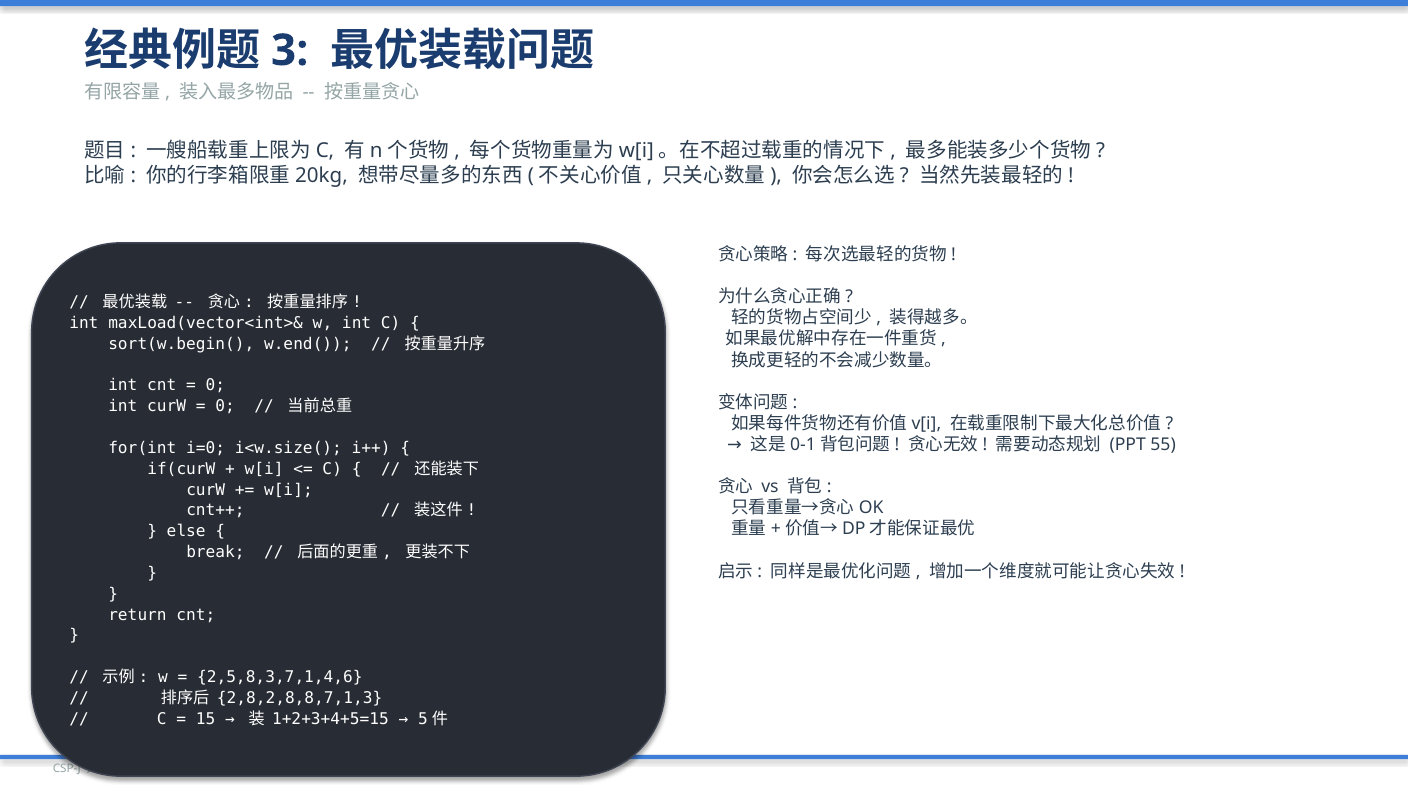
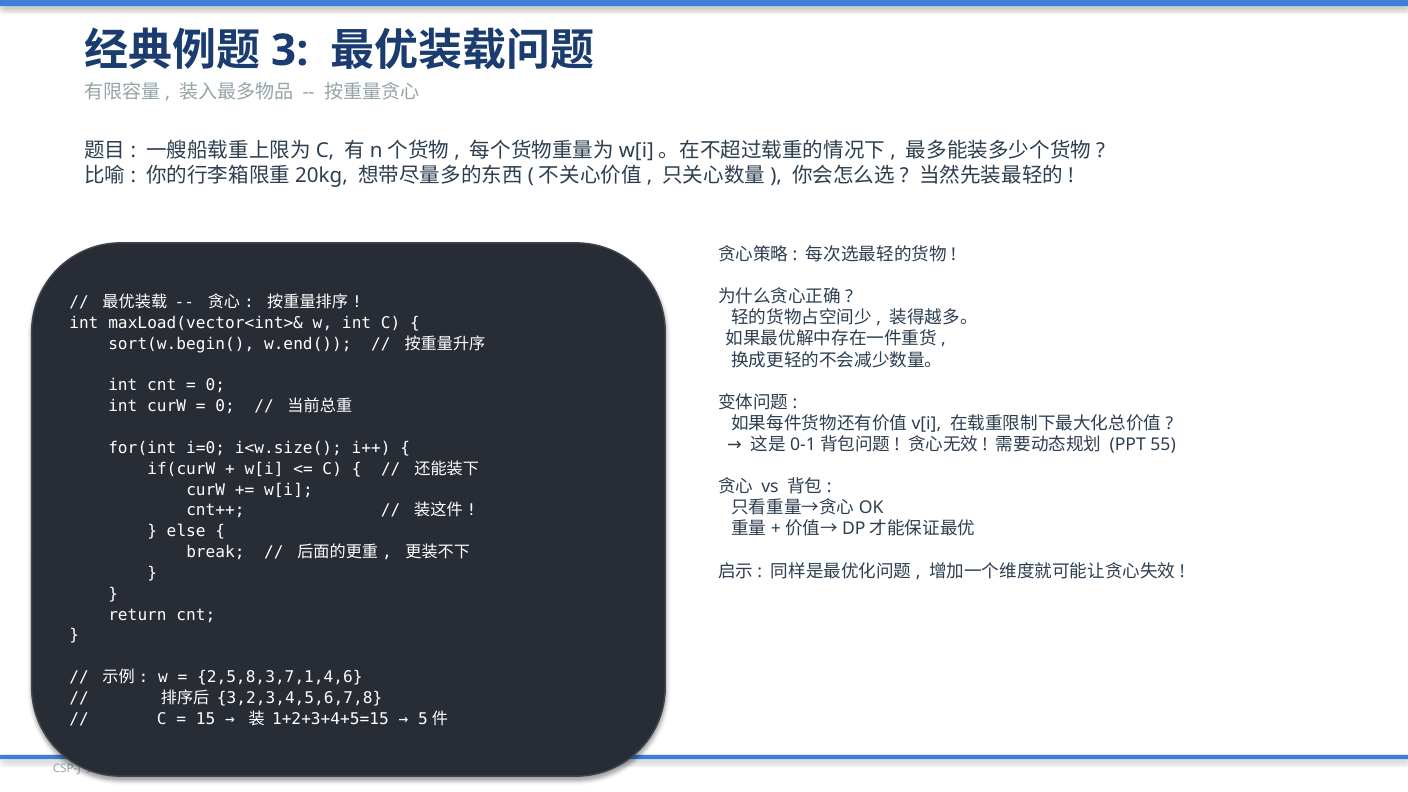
2,8,2,8,8,7,1,3: 2,8,2,8,8,7,1,3 -> 3,2,3,4,5,6,7,8
